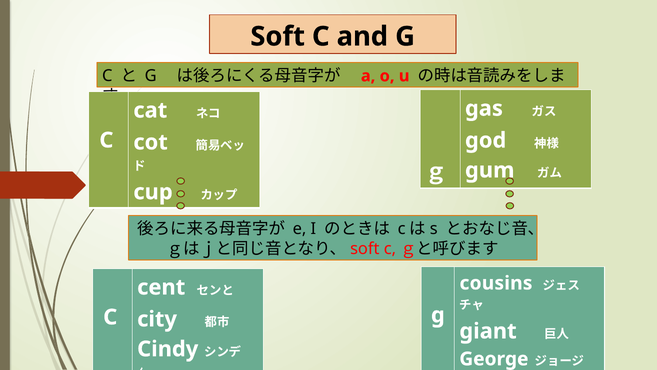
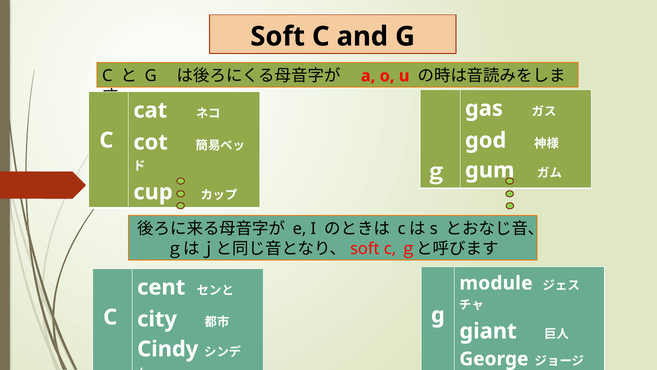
cousins: cousins -> module
